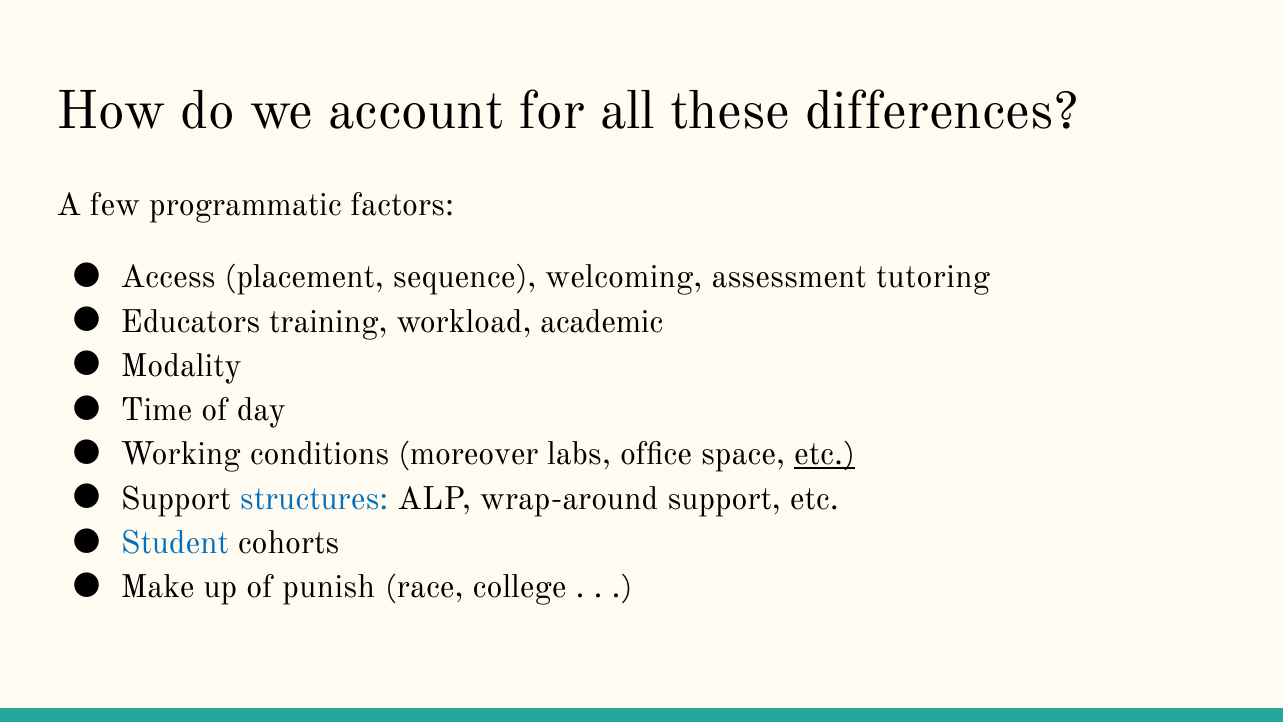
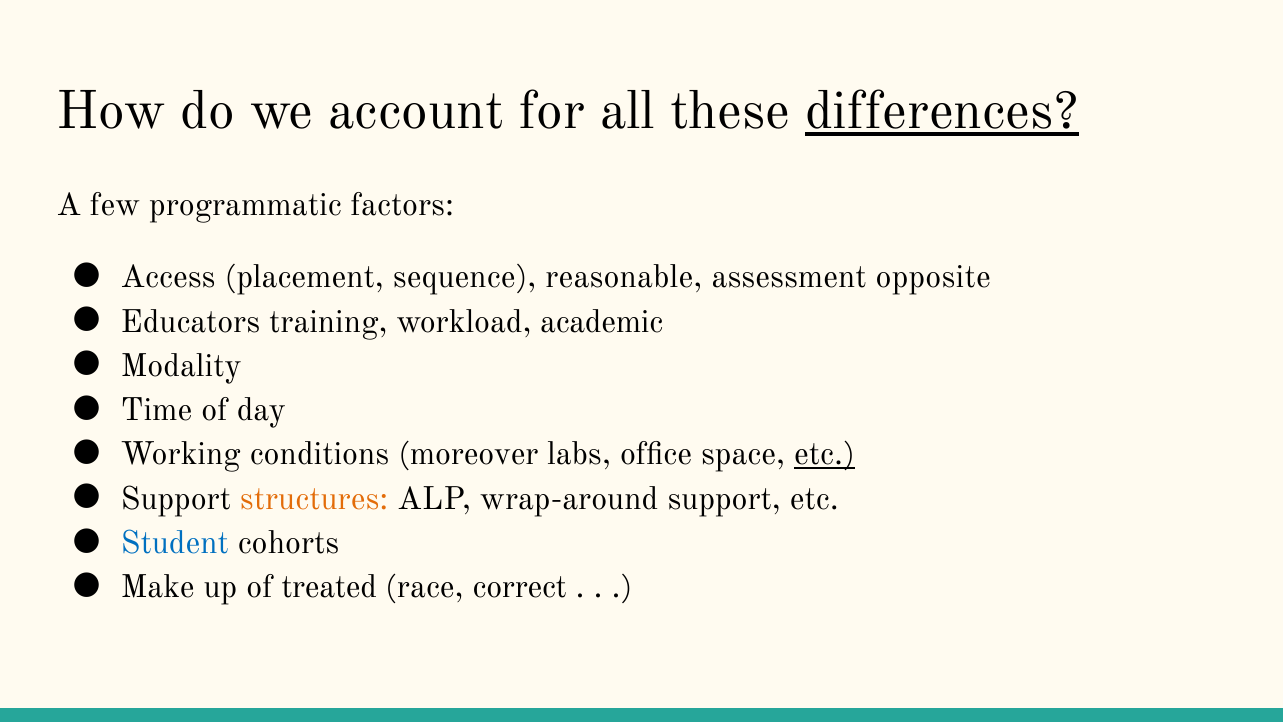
differences underline: none -> present
welcoming: welcoming -> reasonable
tutoring: tutoring -> opposite
structures colour: blue -> orange
punish: punish -> treated
college: college -> correct
